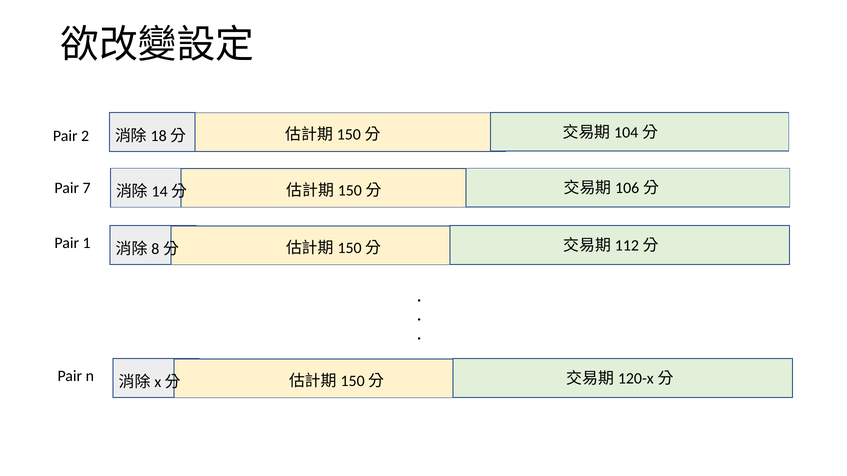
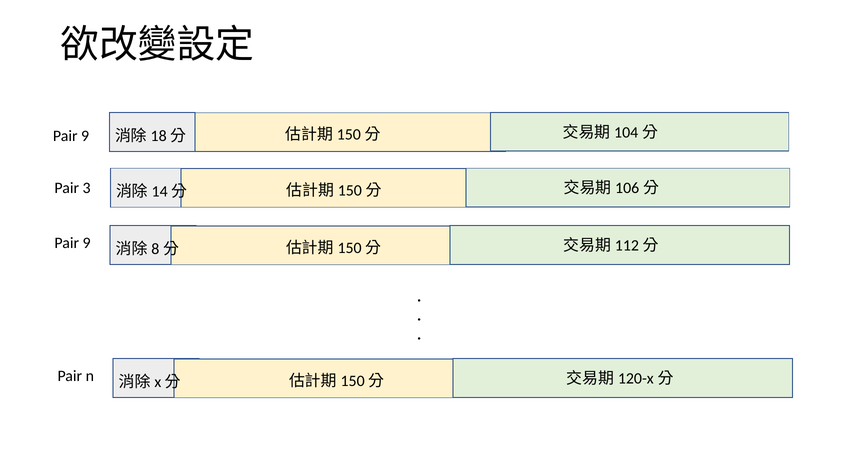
2 at (85, 136): 2 -> 9
7: 7 -> 3
1 at (87, 243): 1 -> 9
